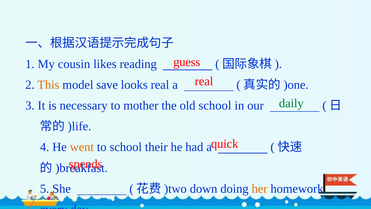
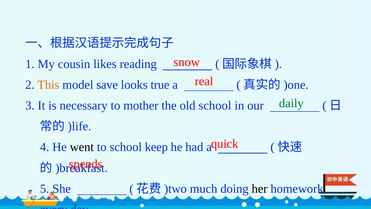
guess: guess -> snow
looks real: real -> true
went colour: orange -> black
their: their -> keep
down: down -> much
her colour: orange -> black
